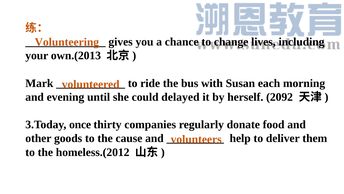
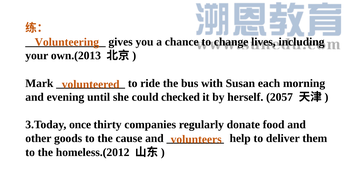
delayed: delayed -> checked
2092: 2092 -> 2057
